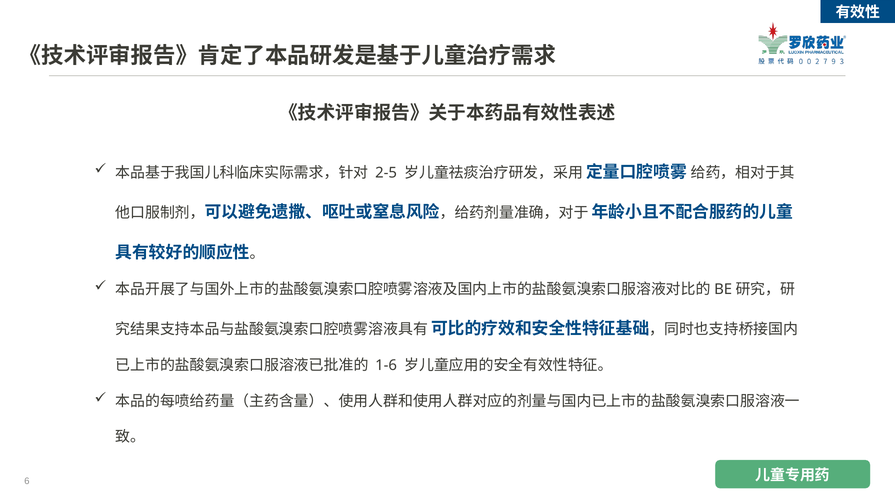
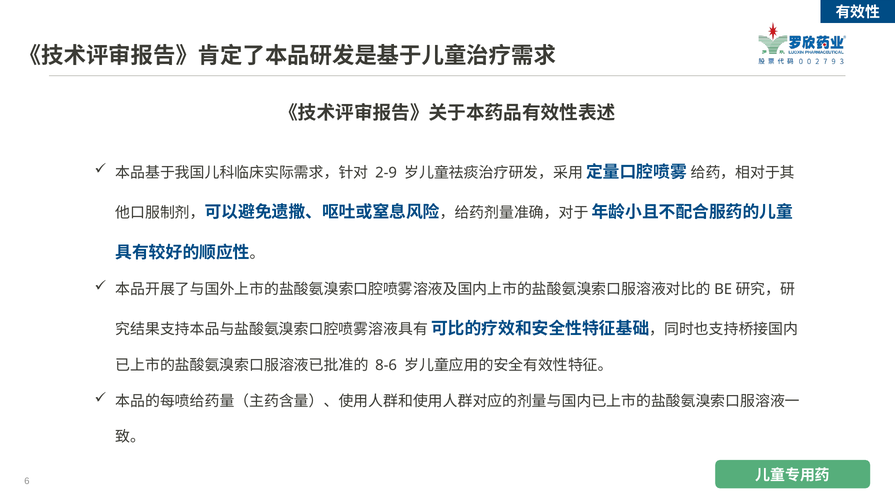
2-5: 2-5 -> 2-9
1-6: 1-6 -> 8-6
